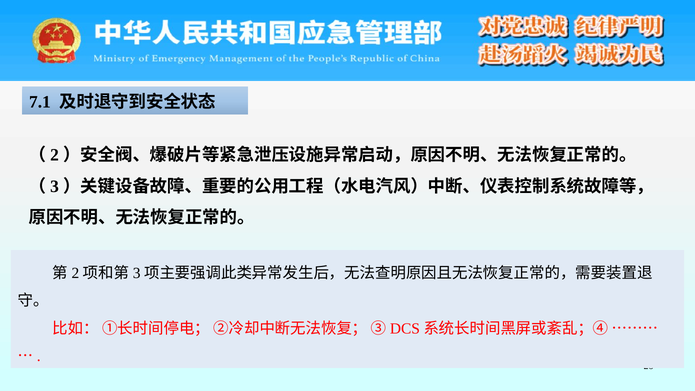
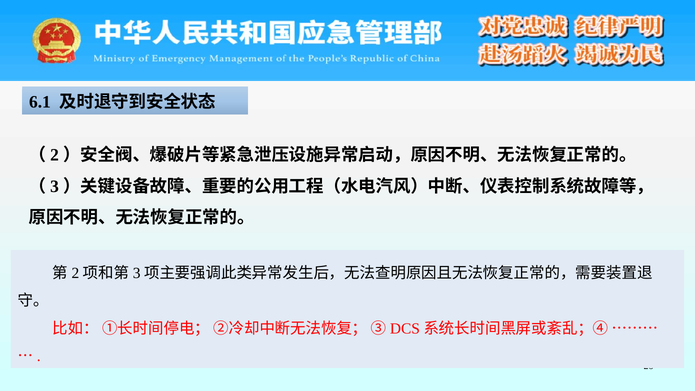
7.1: 7.1 -> 6.1
